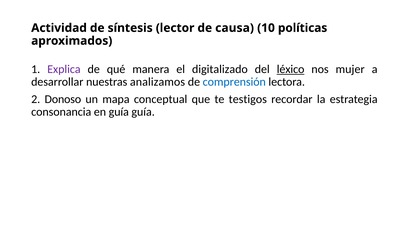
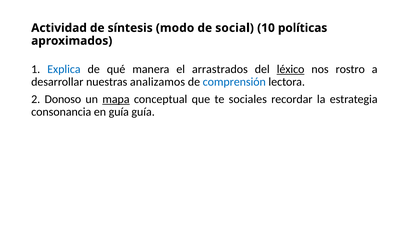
lector: lector -> modo
causa: causa -> social
Explica colour: purple -> blue
digitalizado: digitalizado -> arrastrados
mujer: mujer -> rostro
mapa underline: none -> present
testigos: testigos -> sociales
